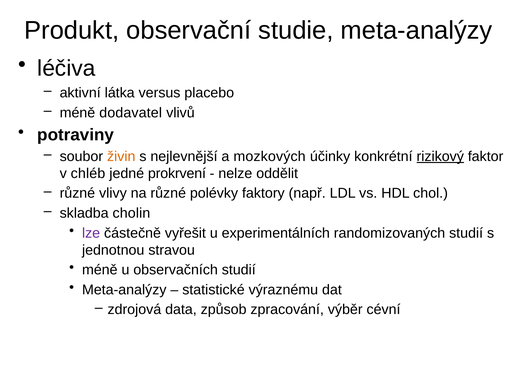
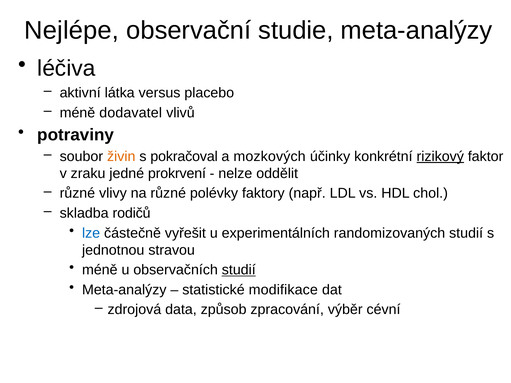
Produkt: Produkt -> Nejlépe
nejlevnější: nejlevnější -> pokračoval
chléb: chléb -> zraku
cholin: cholin -> rodičů
lze colour: purple -> blue
studií at (239, 270) underline: none -> present
výraznému: výraznému -> modifikace
